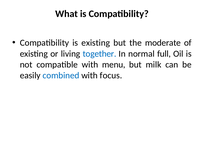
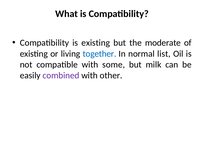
full: full -> list
menu: menu -> some
combined colour: blue -> purple
focus: focus -> other
